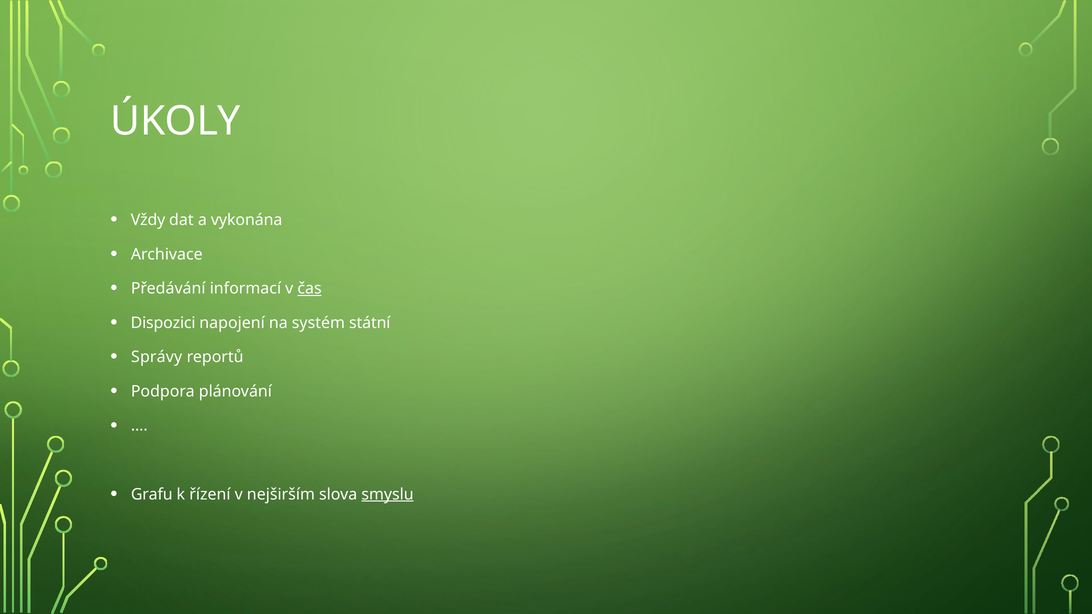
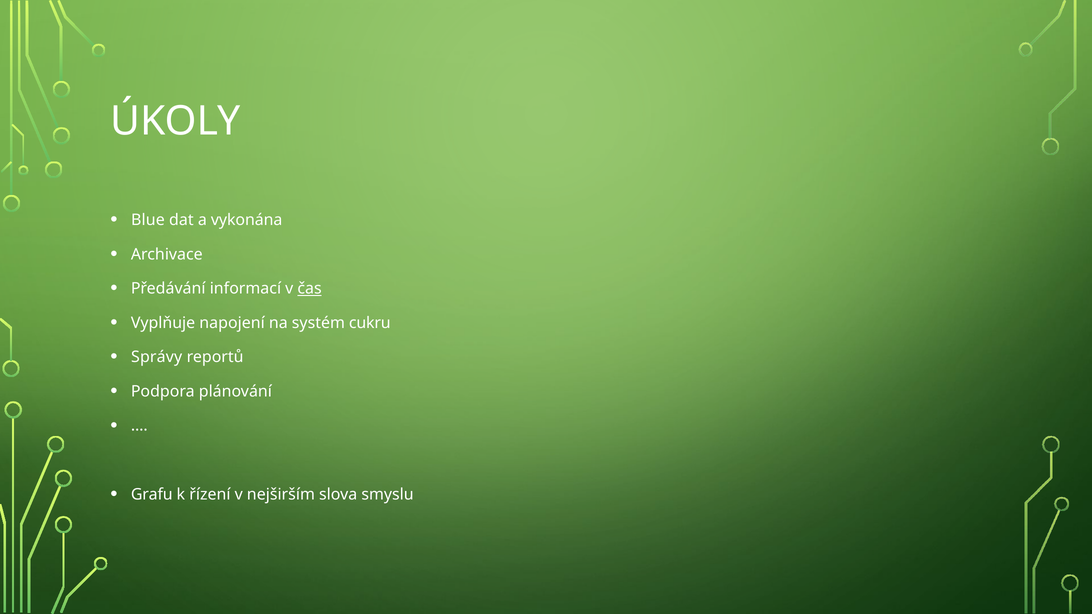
Vždy: Vždy -> Blue
Dispozici: Dispozici -> Vyplňuje
státní: státní -> cukru
smyslu underline: present -> none
